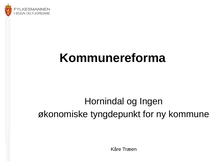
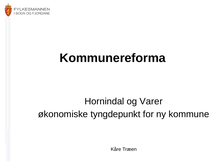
Ingen: Ingen -> Varer
